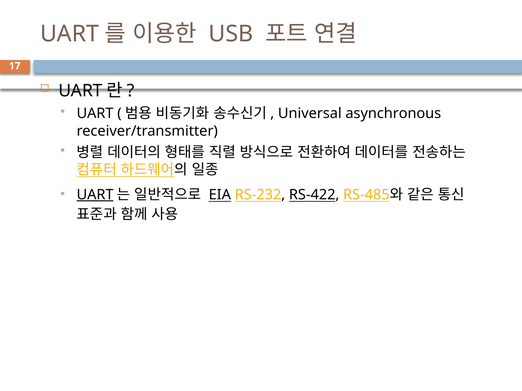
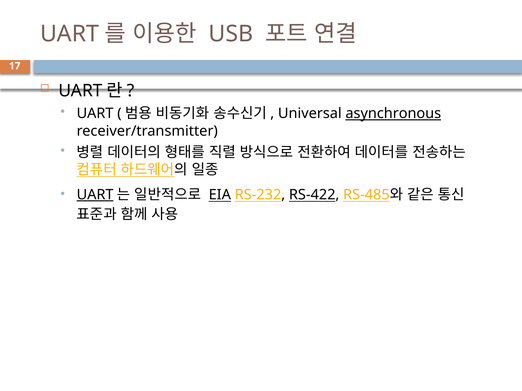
asynchronous underline: none -> present
